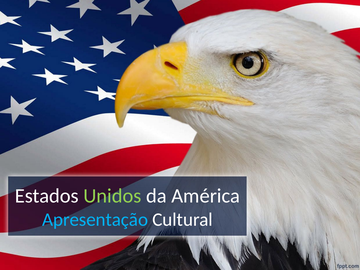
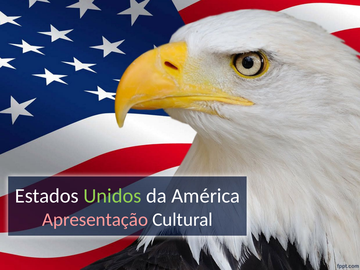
Apresentação colour: light blue -> pink
